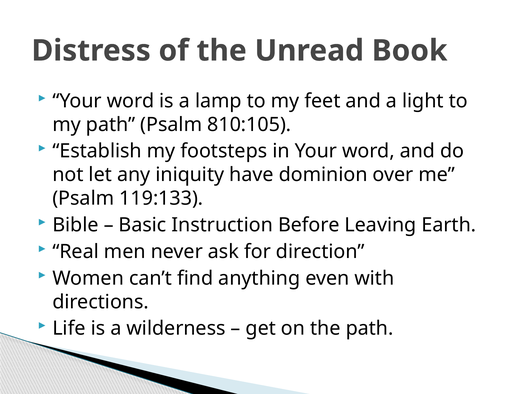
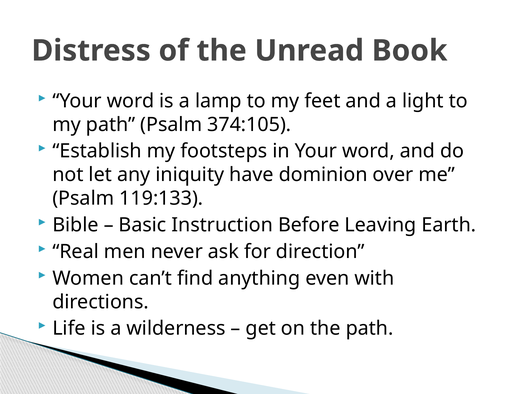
810:105: 810:105 -> 374:105
